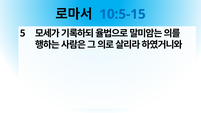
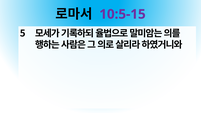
10:5-15 colour: blue -> purple
